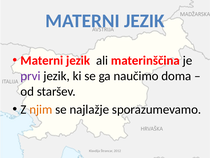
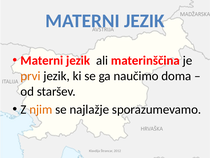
prvi colour: purple -> orange
